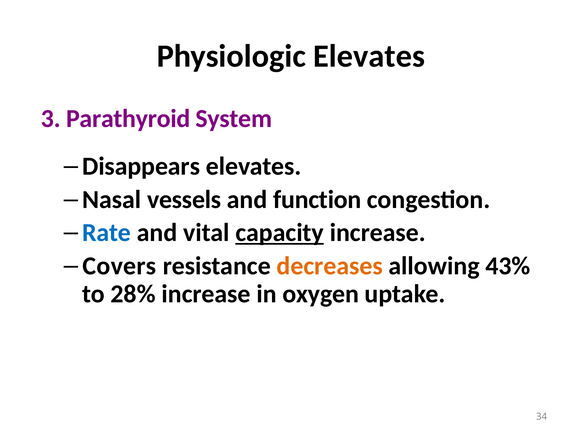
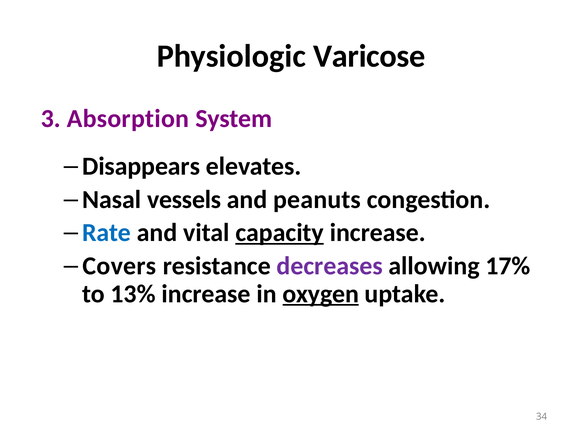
Physiologic Elevates: Elevates -> Varicose
Parathyroid: Parathyroid -> Absorption
function: function -> peanuts
decreases colour: orange -> purple
43%: 43% -> 17%
28%: 28% -> 13%
oxygen underline: none -> present
